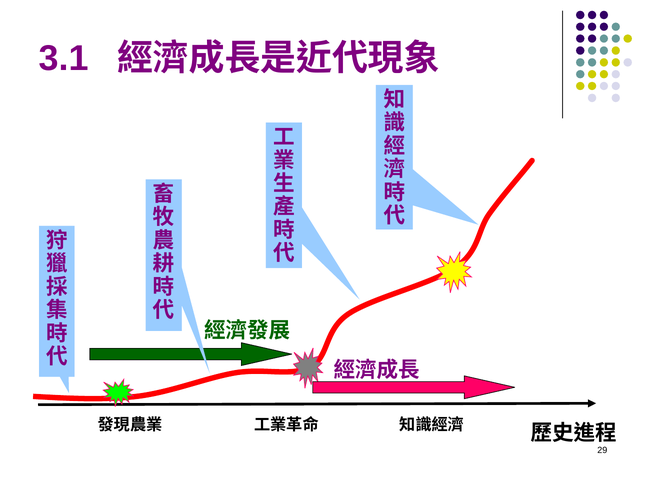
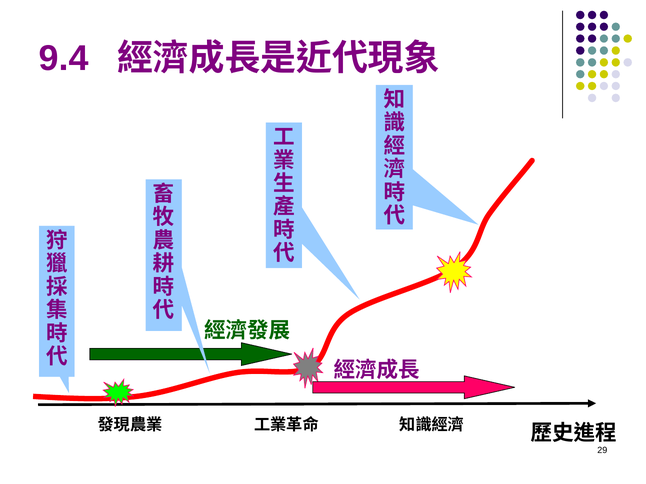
3.1: 3.1 -> 9.4
